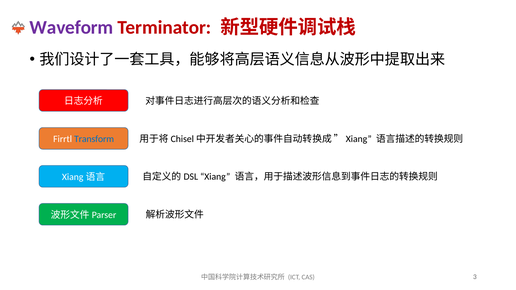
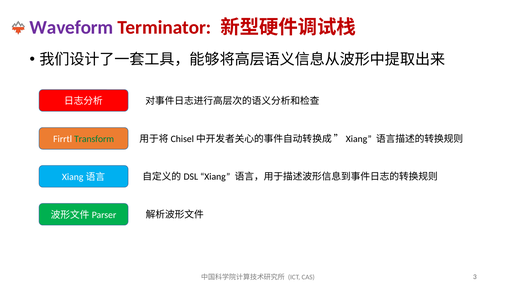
Transform colour: blue -> green
